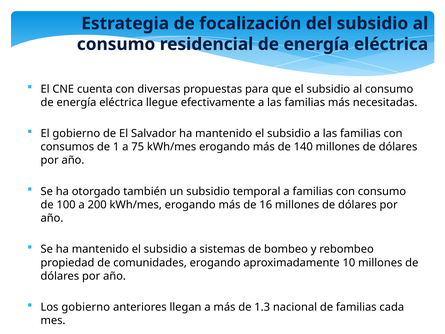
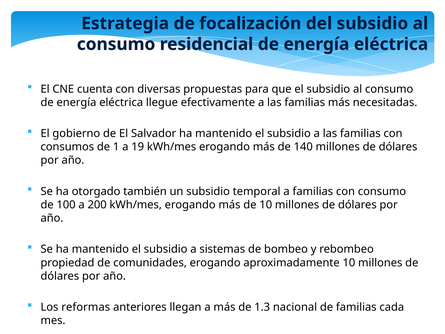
75: 75 -> 19
de 16: 16 -> 10
Los gobierno: gobierno -> reformas
